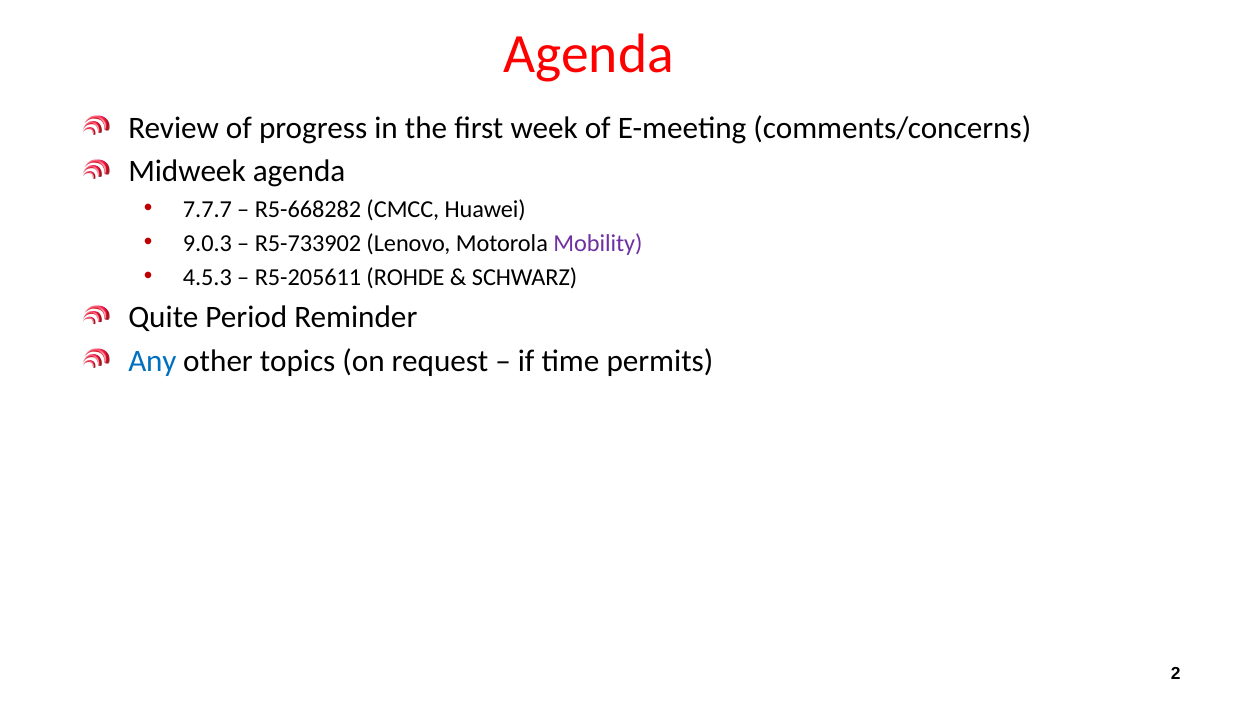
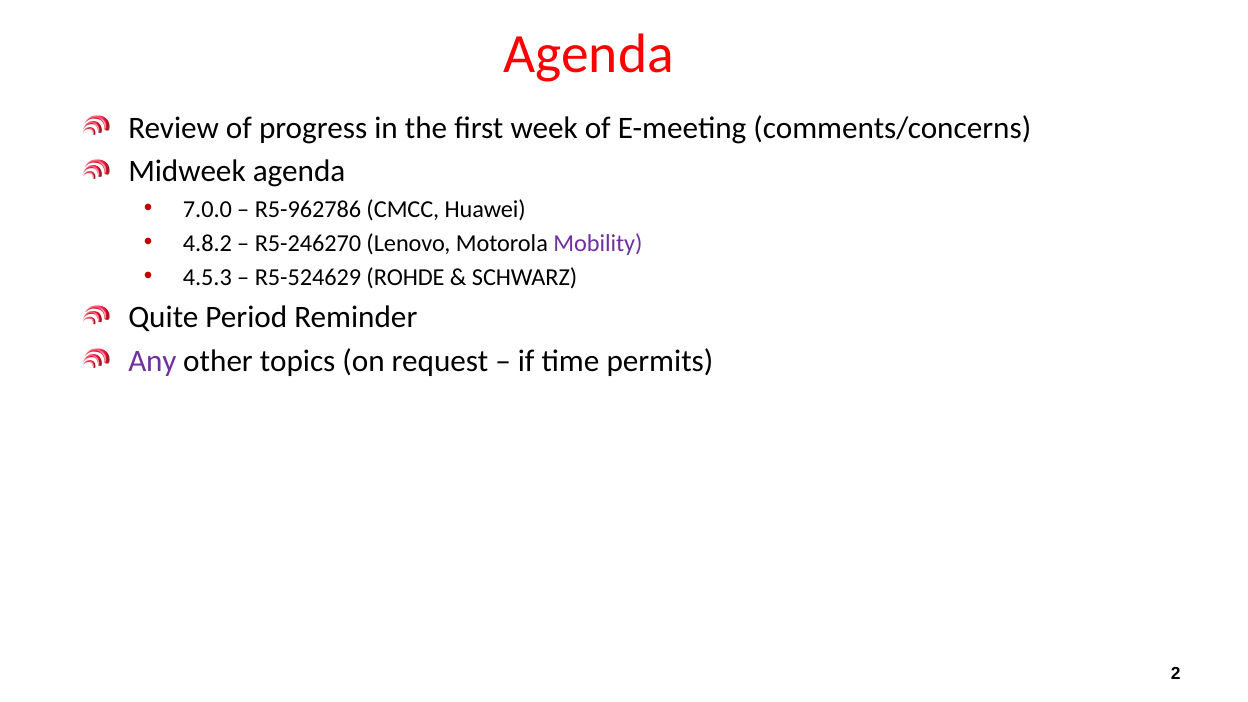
7.7.7: 7.7.7 -> 7.0.0
R5-668282: R5-668282 -> R5-962786
9.0.3: 9.0.3 -> 4.8.2
R5-733902: R5-733902 -> R5-246270
R5-205611: R5-205611 -> R5-524629
Any colour: blue -> purple
